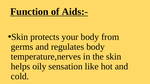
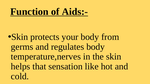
oily: oily -> that
